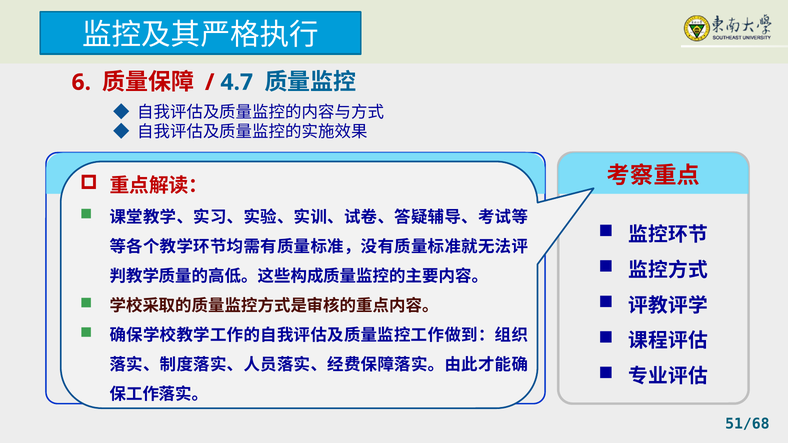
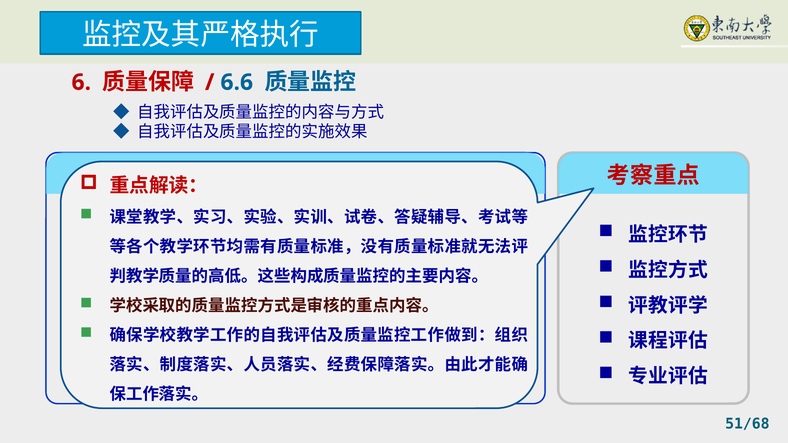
4.7: 4.7 -> 6.6
